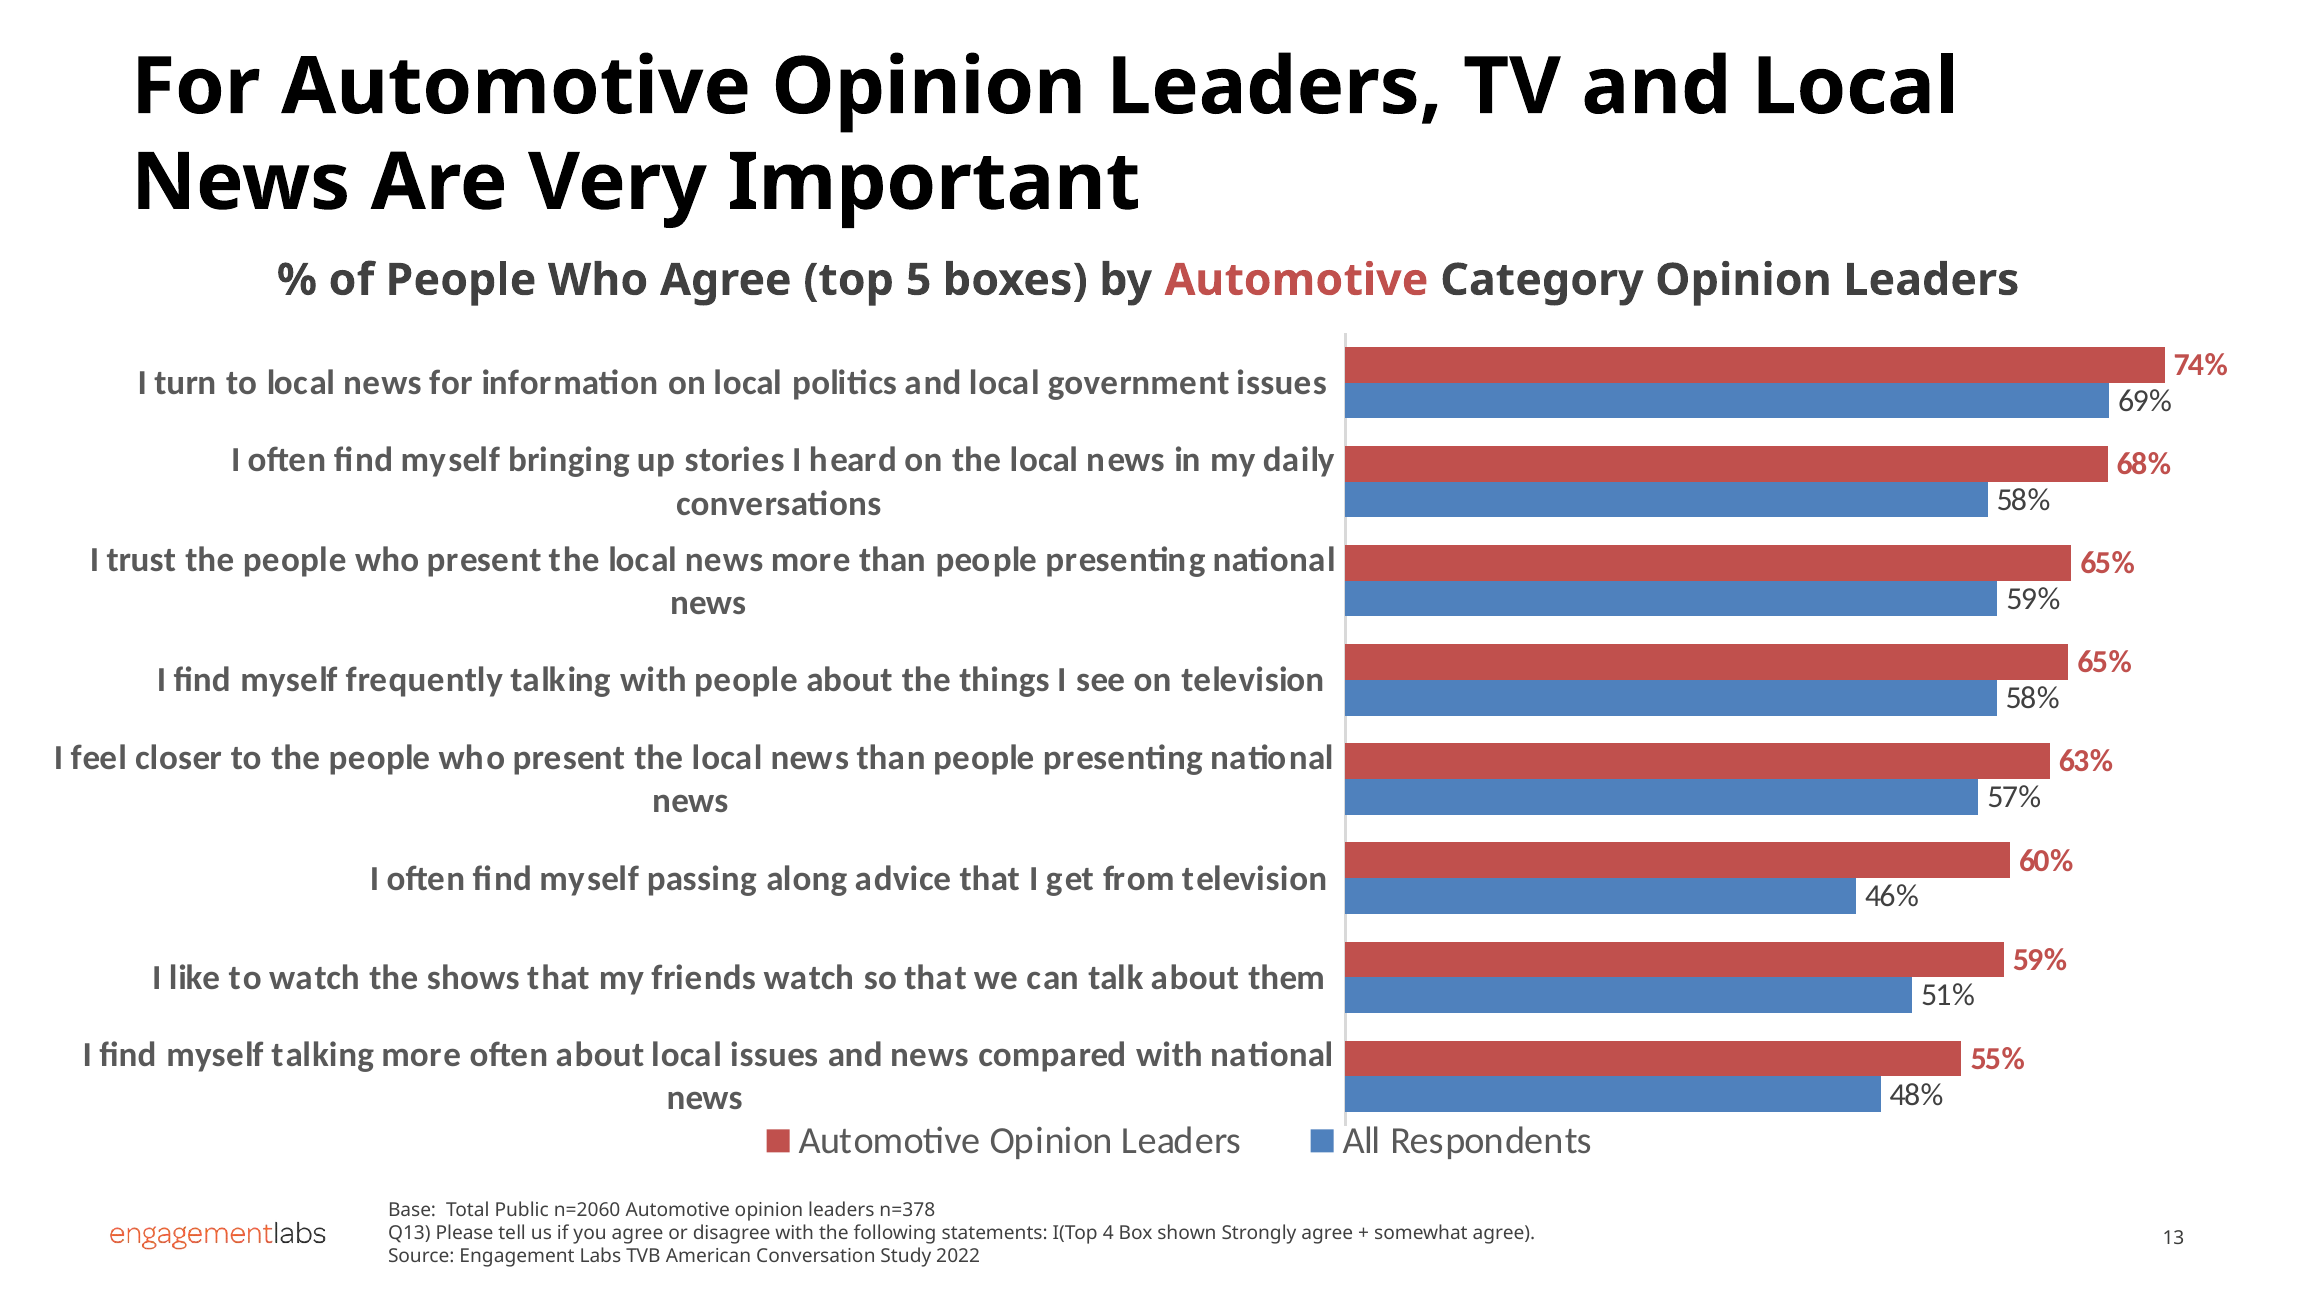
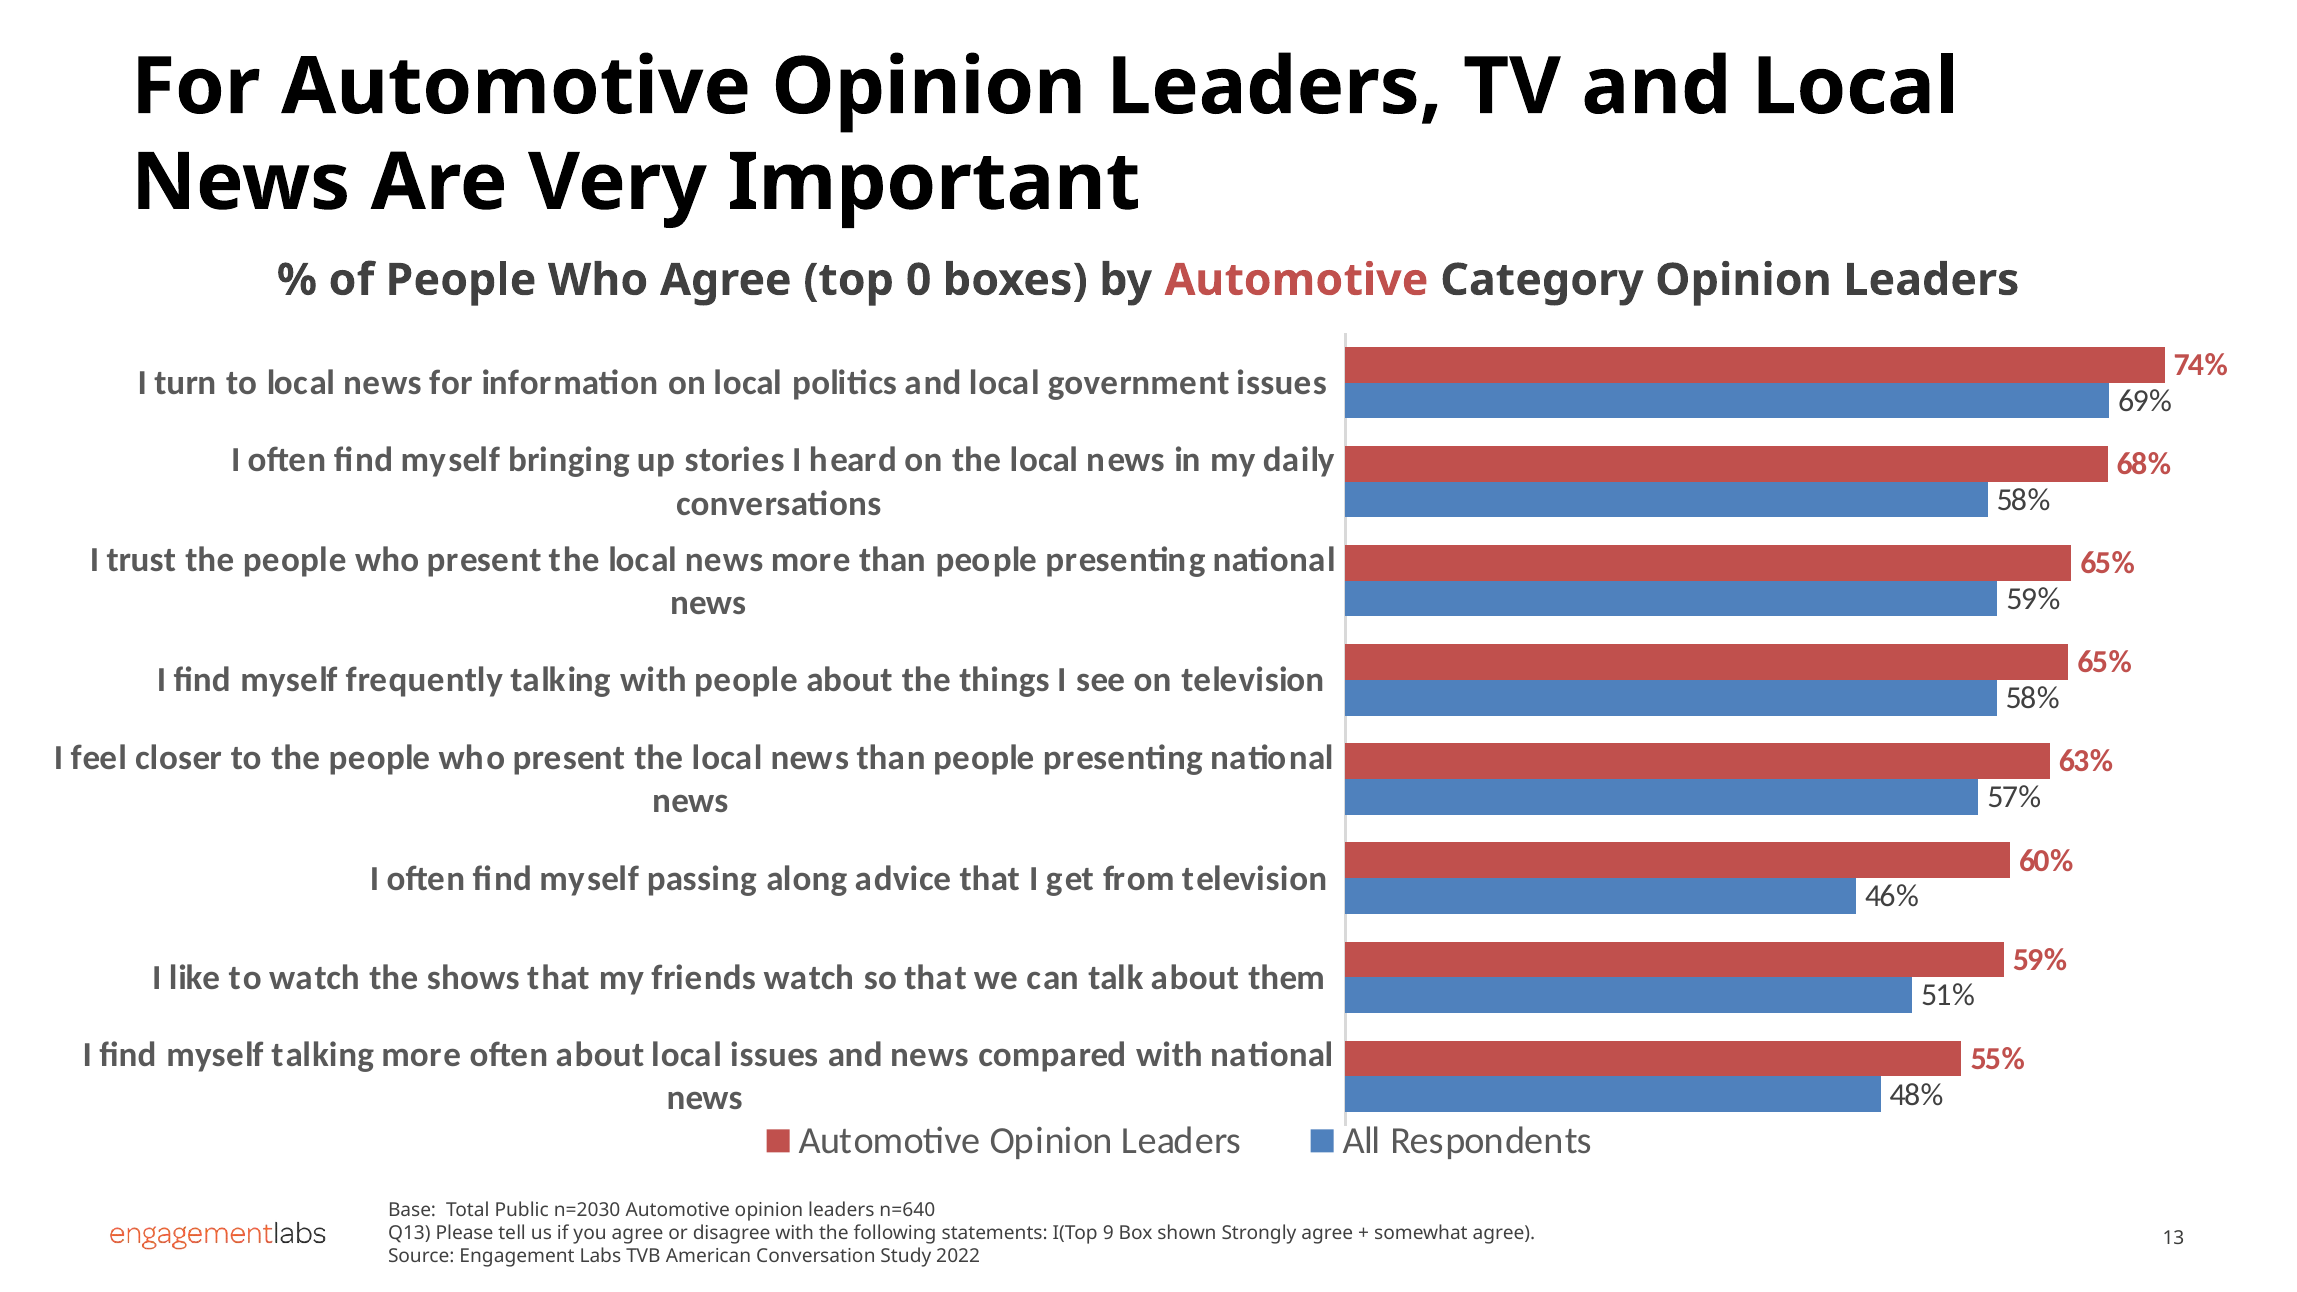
5: 5 -> 0
n=2060: n=2060 -> n=2030
n=378: n=378 -> n=640
4: 4 -> 9
